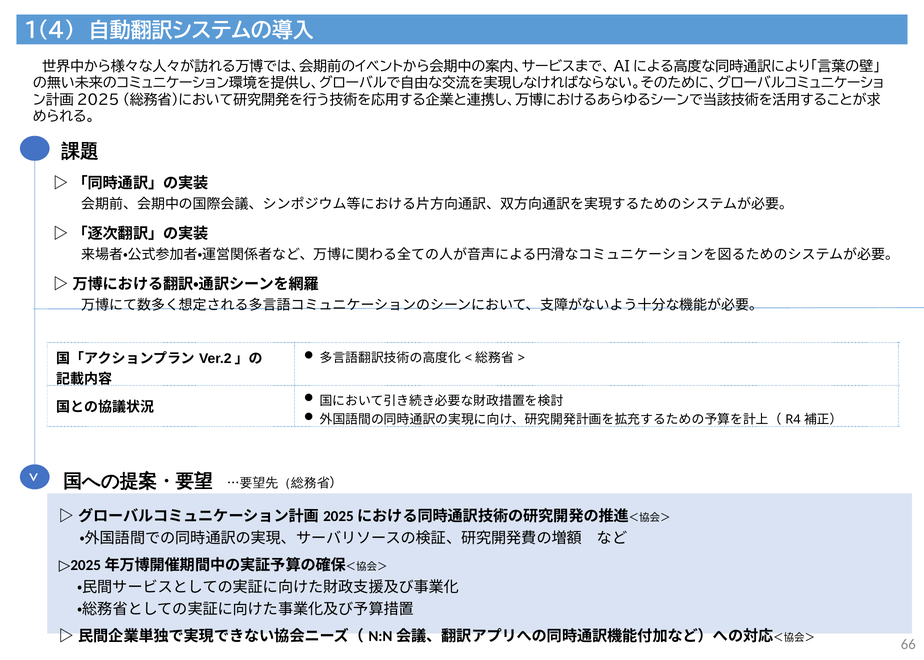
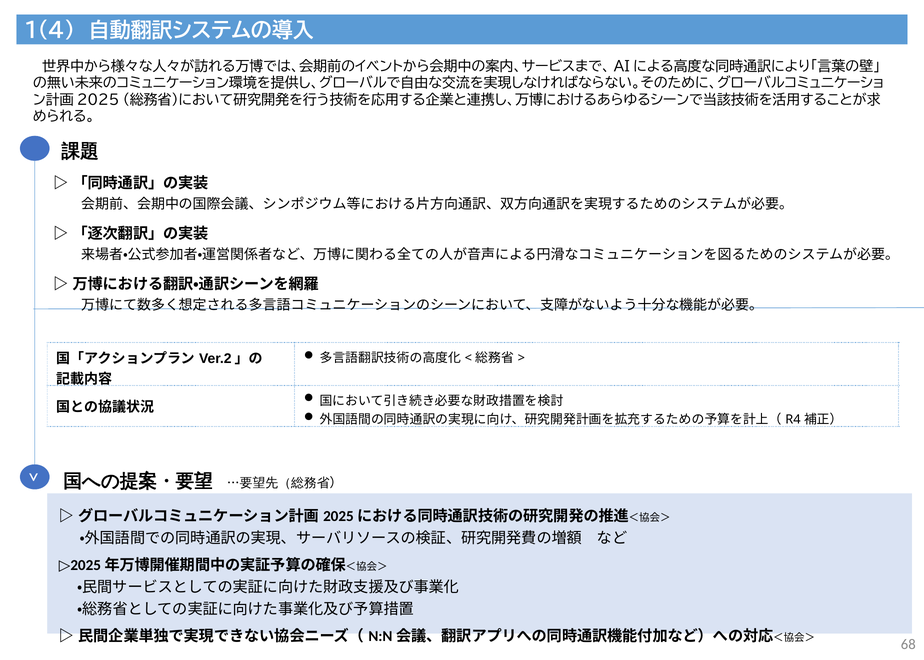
66: 66 -> 68
